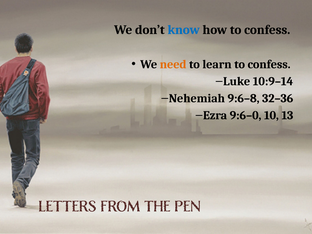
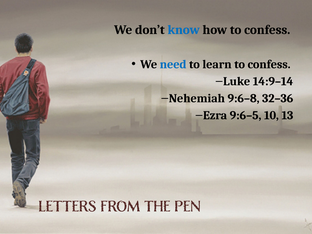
need colour: orange -> blue
10:9–14: 10:9–14 -> 14:9–14
9:6–0: 9:6–0 -> 9:6–5
